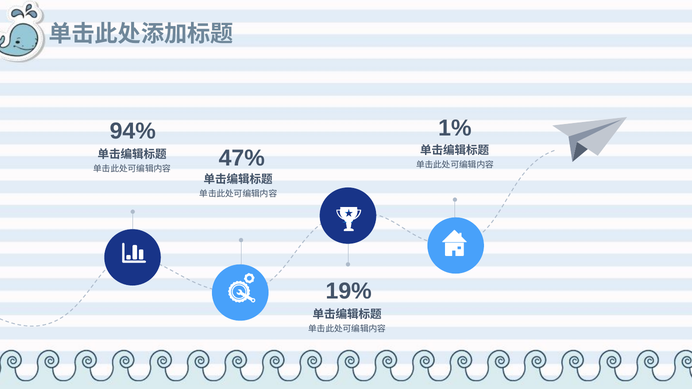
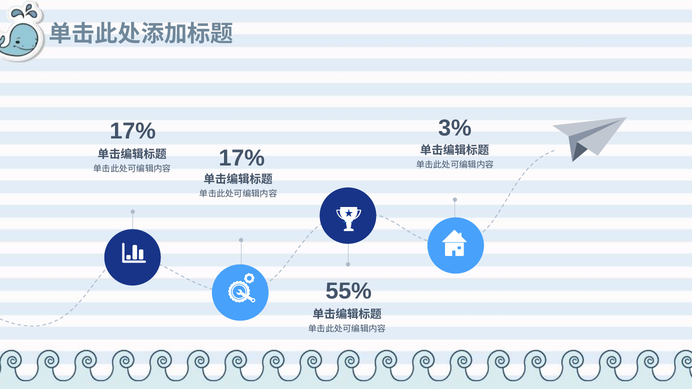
1%: 1% -> 3%
94% at (133, 131): 94% -> 17%
47% at (242, 158): 47% -> 17%
19%: 19% -> 55%
